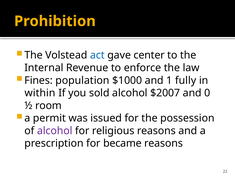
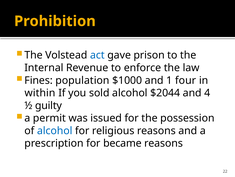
center: center -> prison
fully: fully -> four
$2007: $2007 -> $2044
0: 0 -> 4
room: room -> guilty
alcohol at (55, 130) colour: purple -> blue
